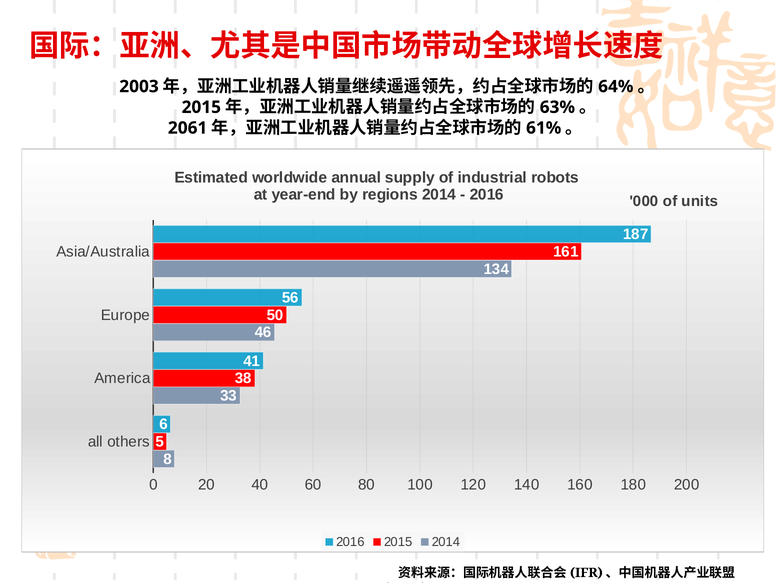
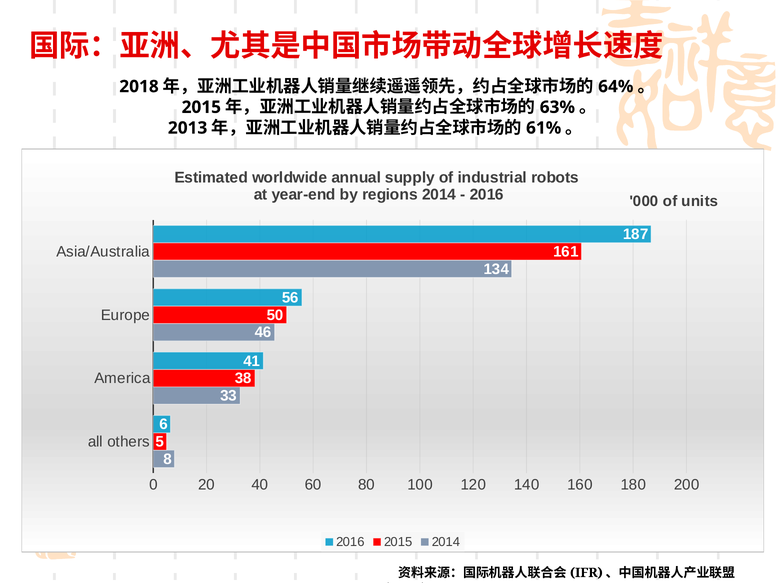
2003: 2003 -> 2018
2061: 2061 -> 2013
